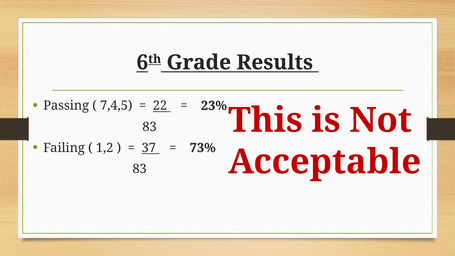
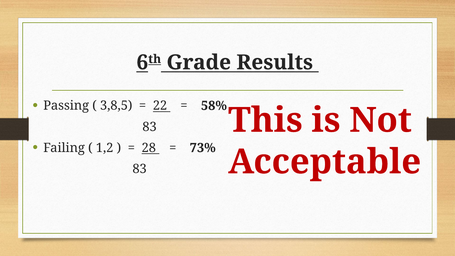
7,4,5: 7,4,5 -> 3,8,5
23%: 23% -> 58%
37: 37 -> 28
